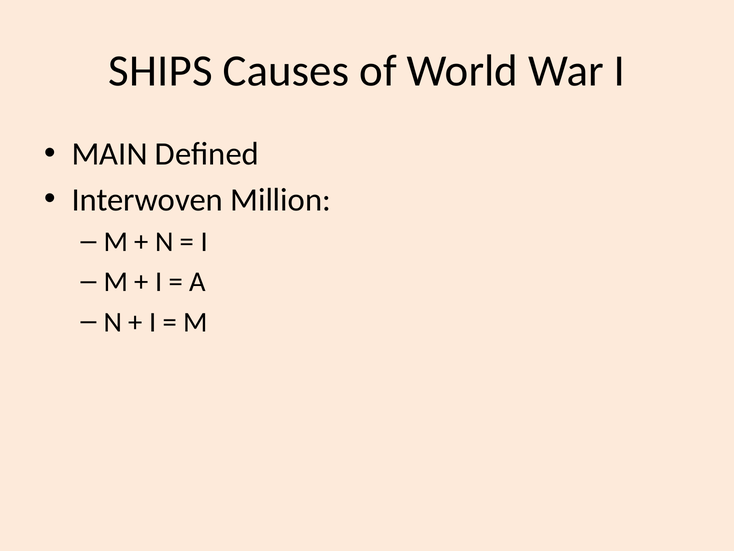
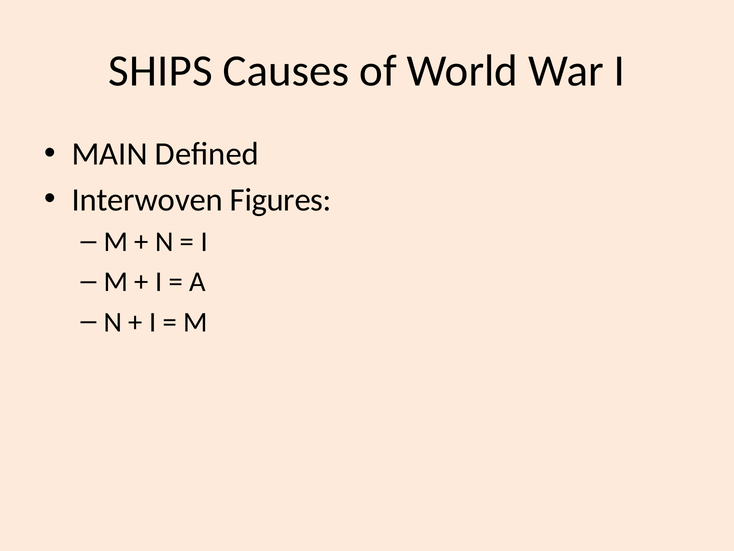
Million: Million -> Figures
